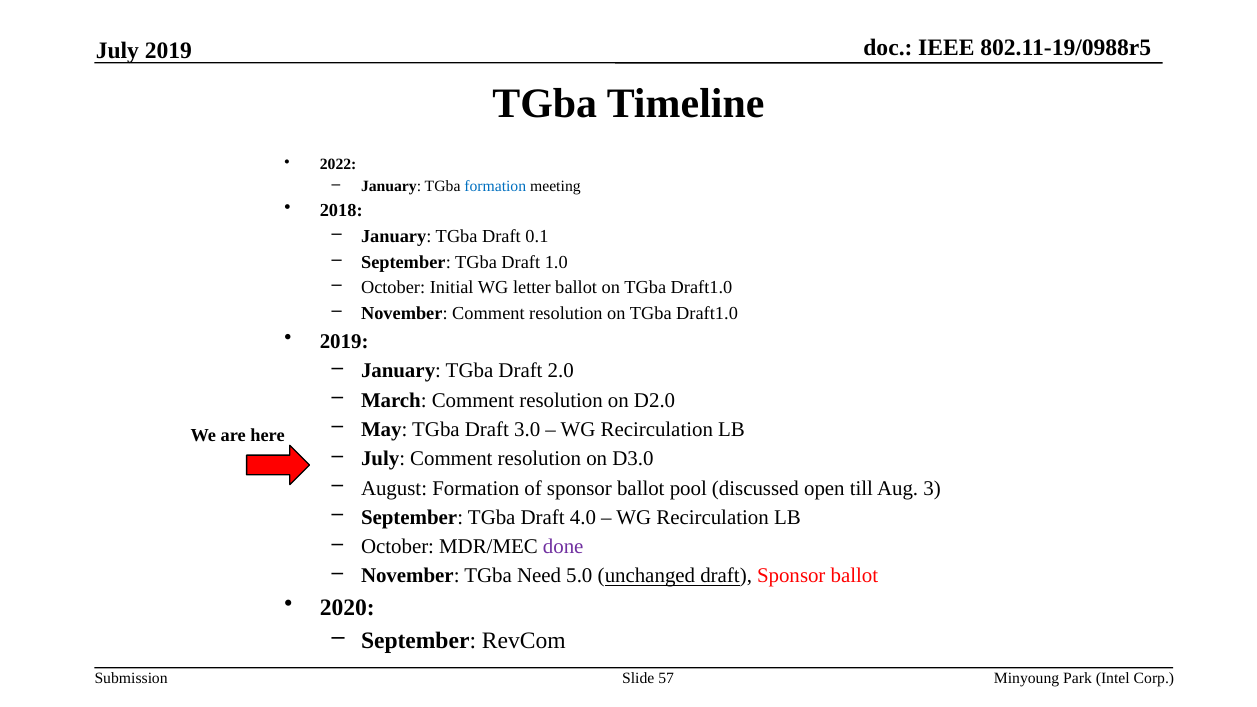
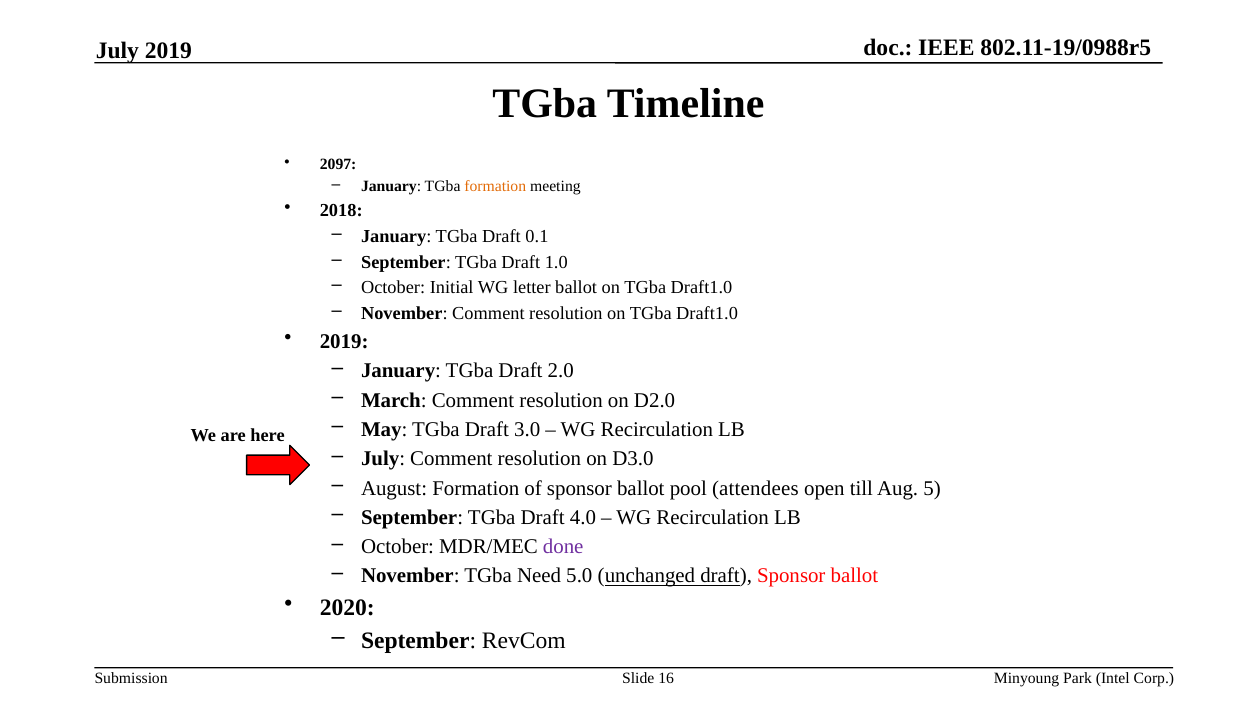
2022: 2022 -> 2097
formation at (495, 187) colour: blue -> orange
discussed: discussed -> attendees
3: 3 -> 5
57: 57 -> 16
